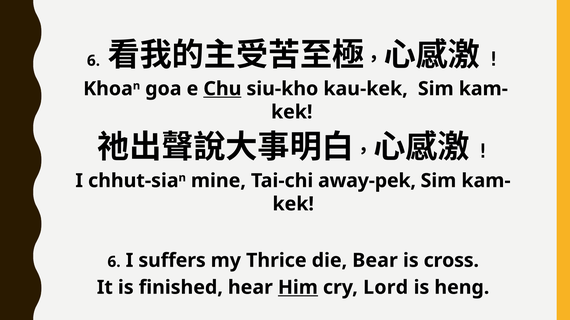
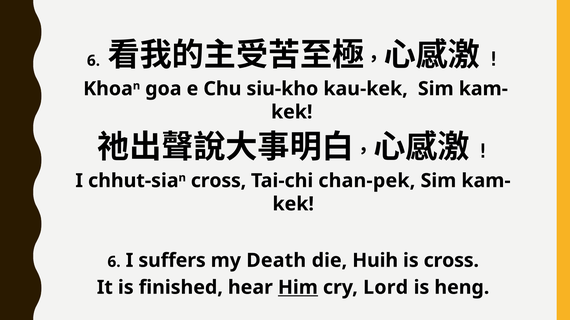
Chu underline: present -> none
mine at (218, 181): mine -> cross
away-pek: away-pek -> chan-pek
Thrice: Thrice -> Death
Bear: Bear -> Huih
